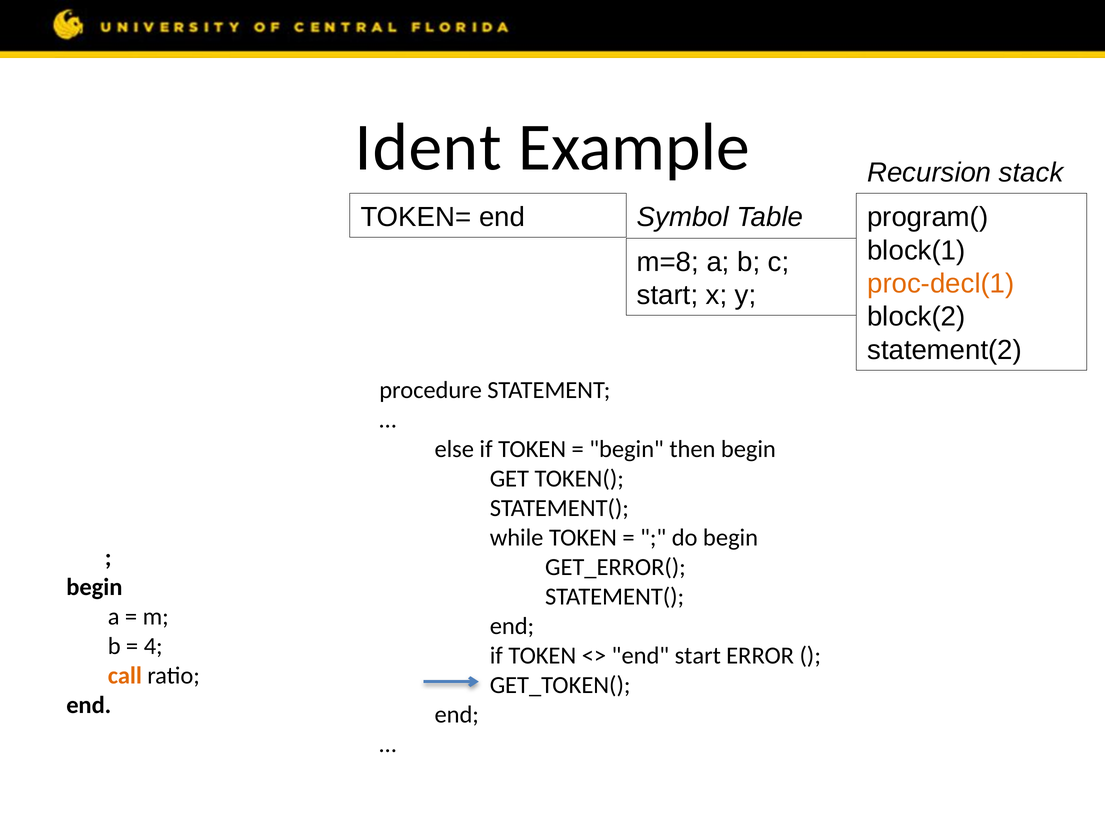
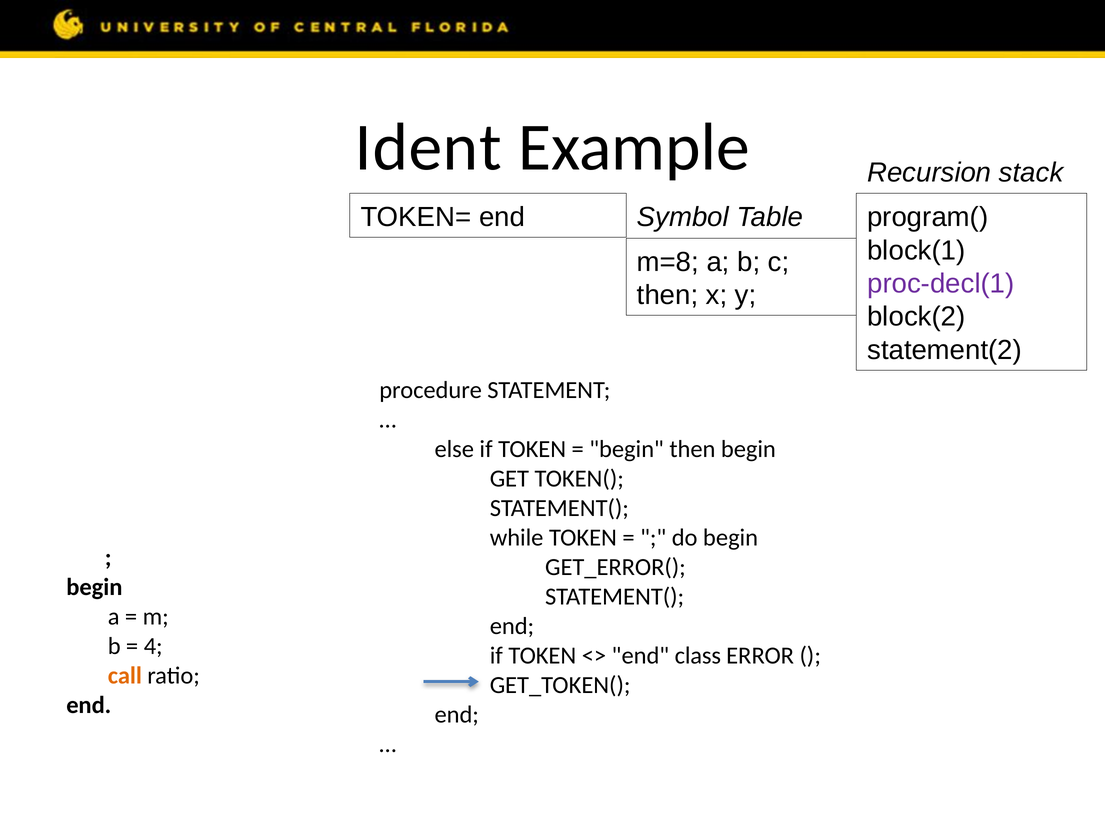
proc-decl(1 colour: orange -> purple
start at (668, 295): start -> then
end start: start -> class
